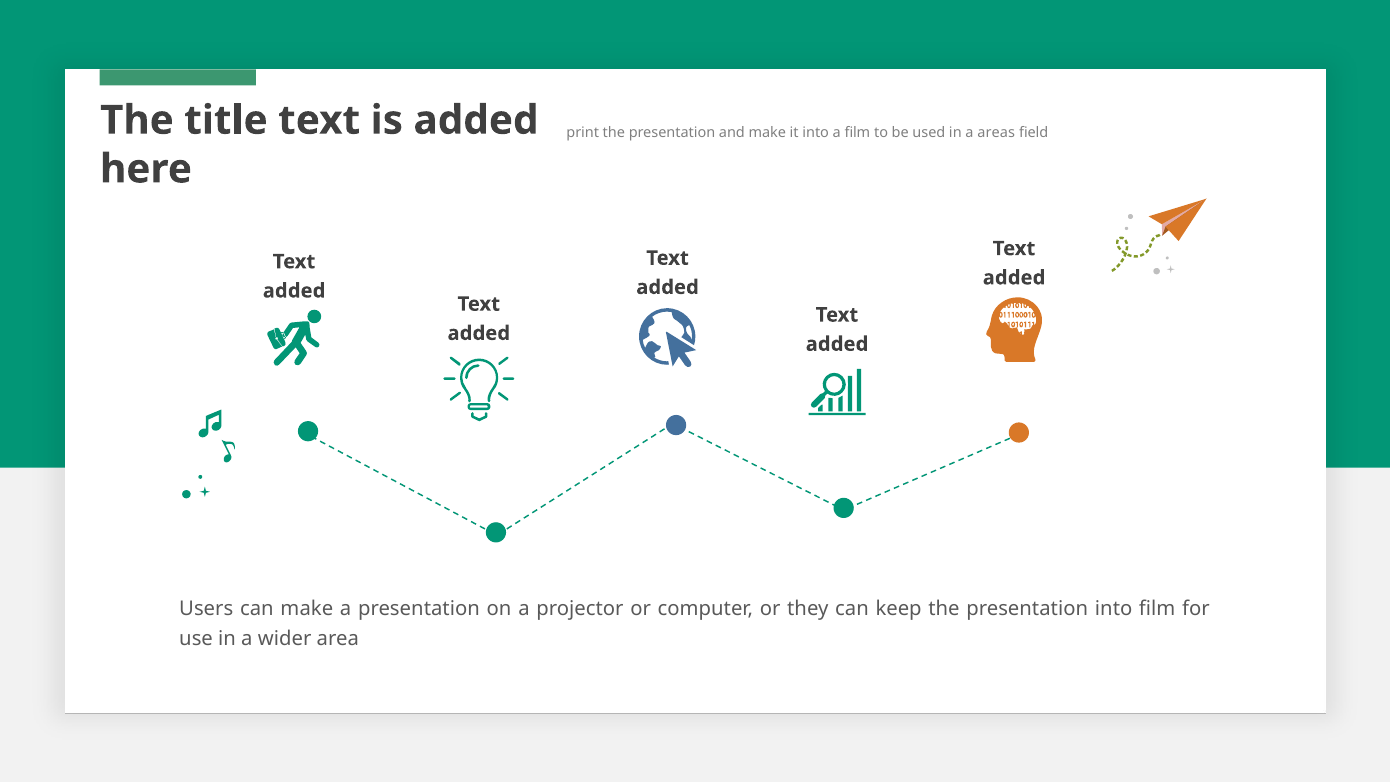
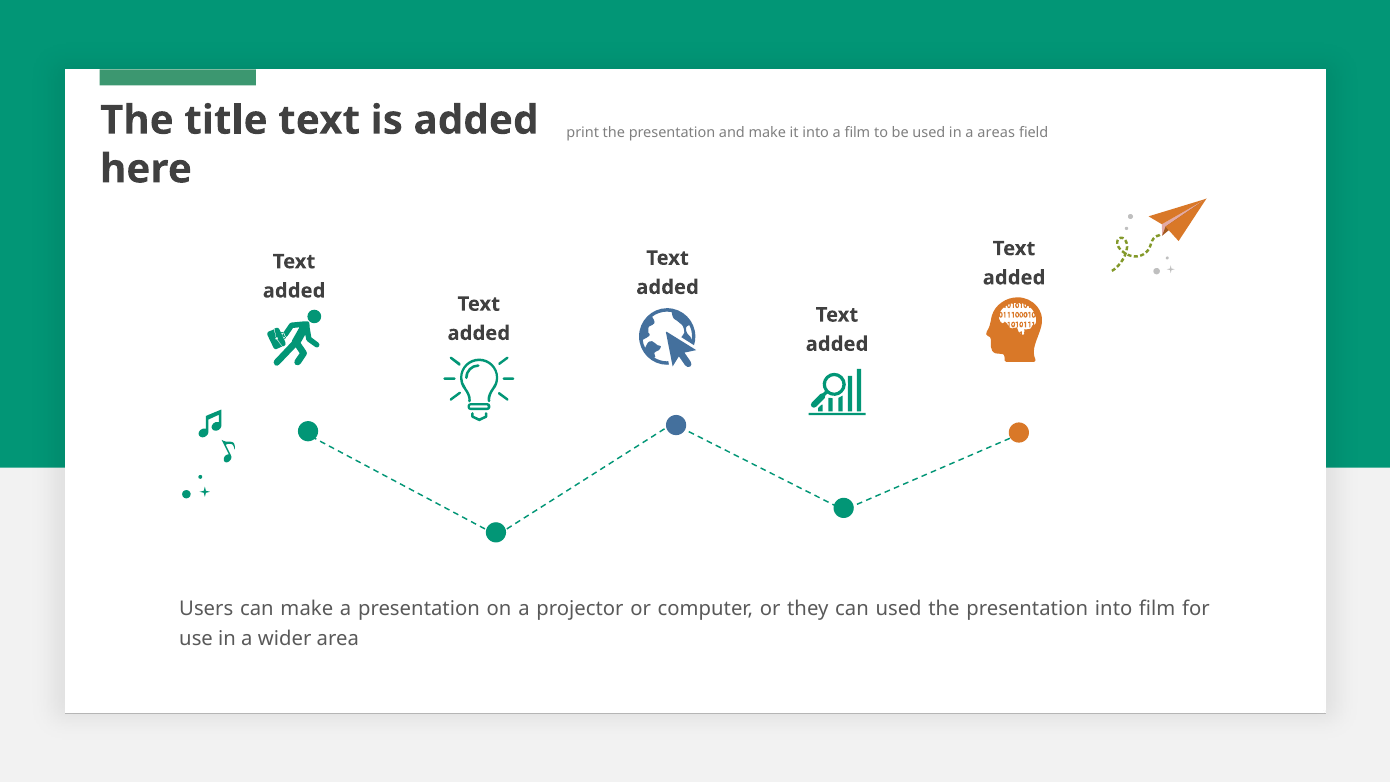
can keep: keep -> used
